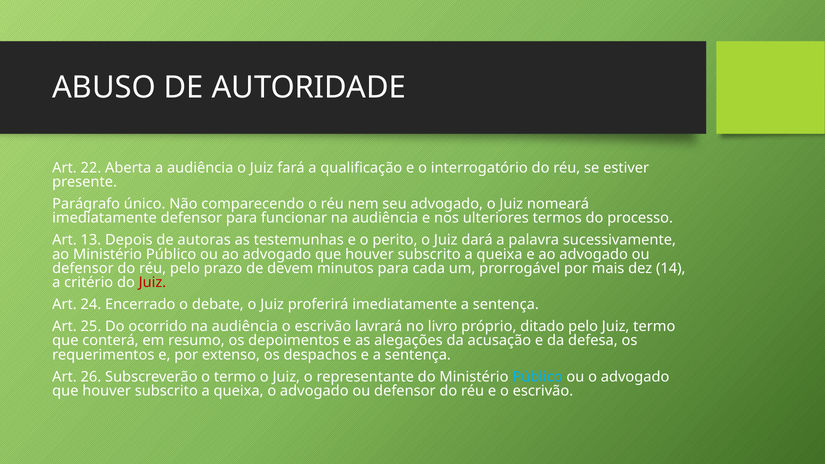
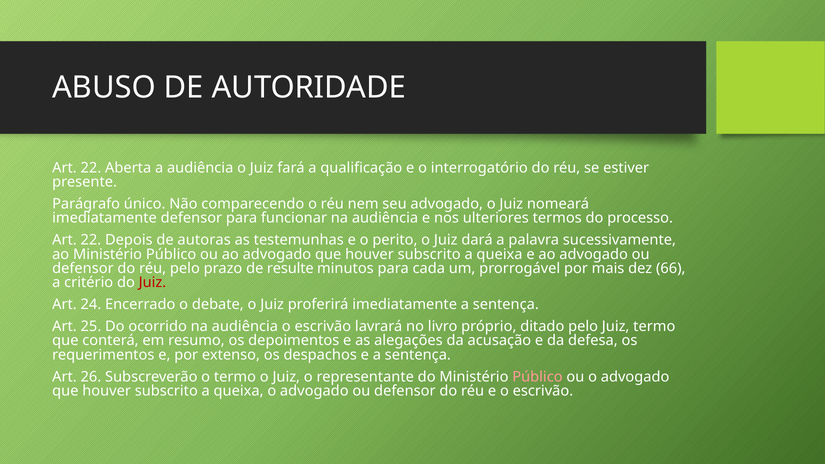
13 at (91, 240): 13 -> 22
devem: devem -> resulte
14: 14 -> 66
Público at (537, 377) colour: light blue -> pink
